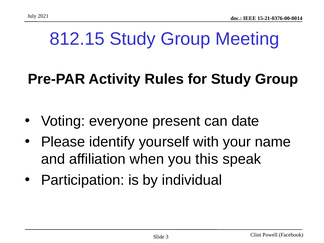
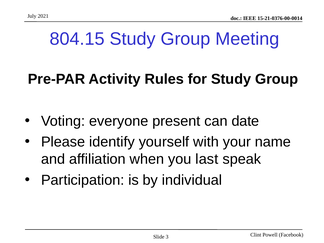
812.15: 812.15 -> 804.15
this: this -> last
